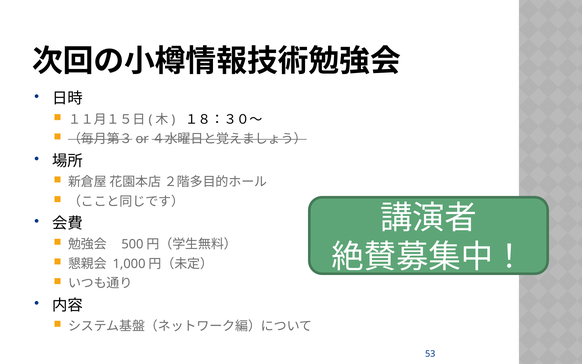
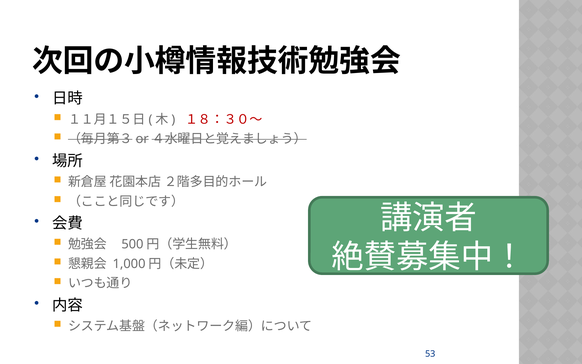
１８：３０～ colour: black -> red
